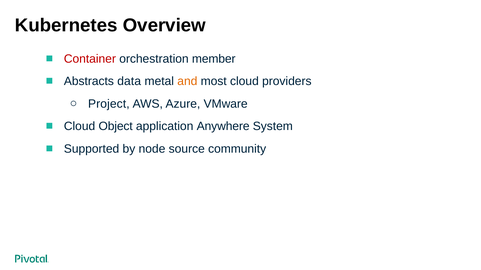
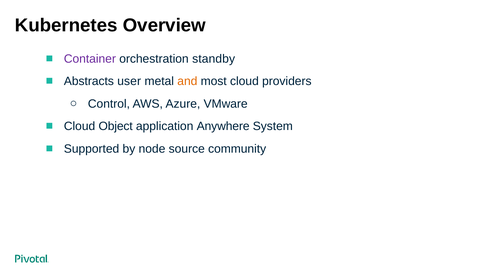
Container colour: red -> purple
member: member -> standby
data: data -> user
Project: Project -> Control
